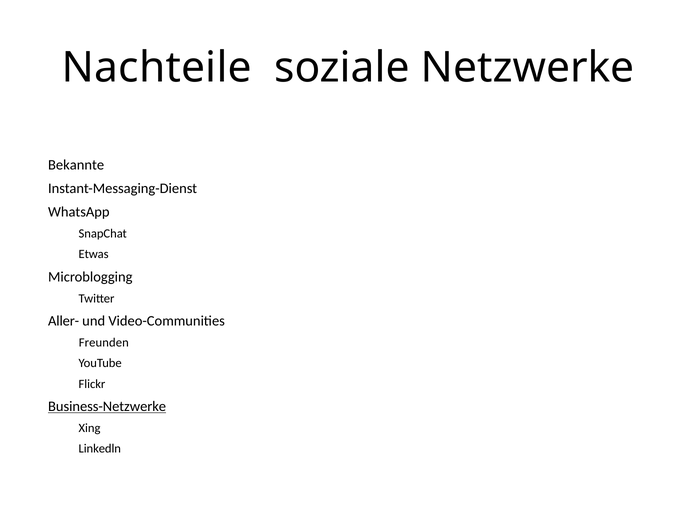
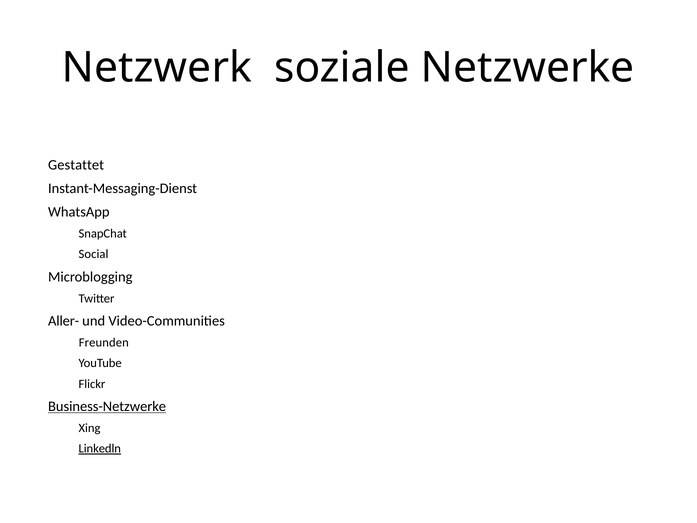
Nachteile: Nachteile -> Netzwerk
Bekannte: Bekannte -> Gestattet
Etwas: Etwas -> Social
Linkedln underline: none -> present
